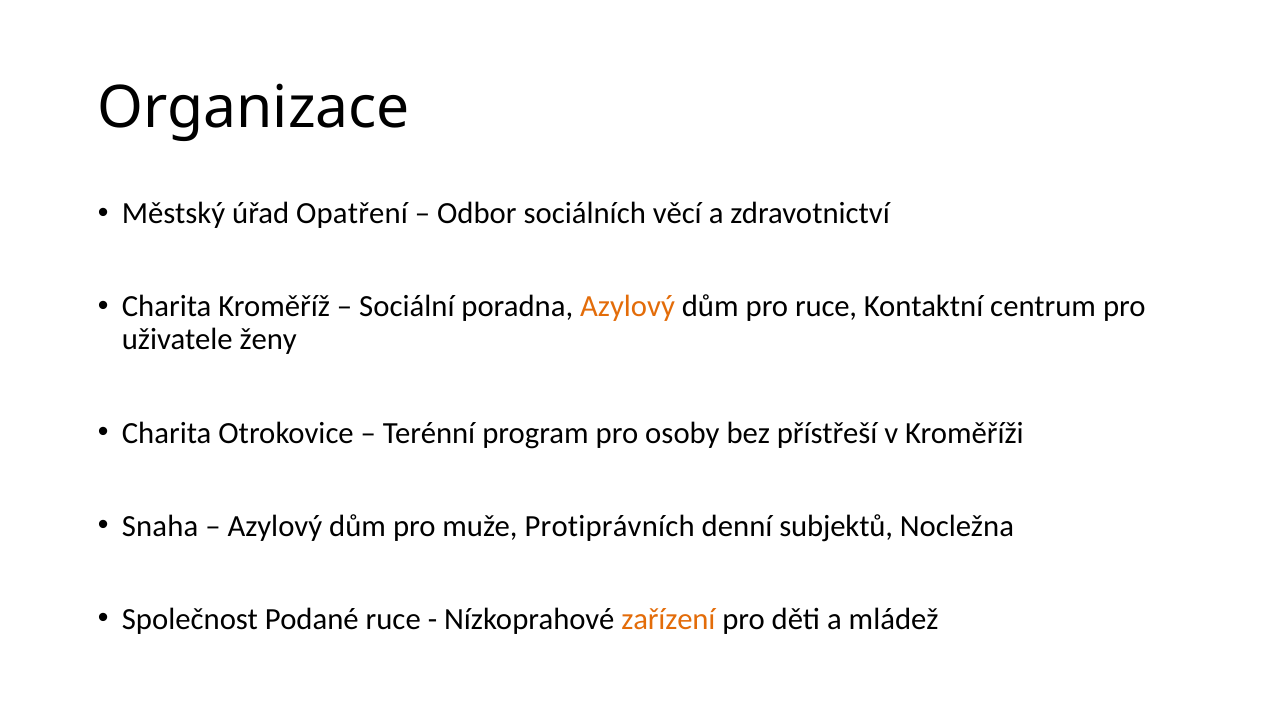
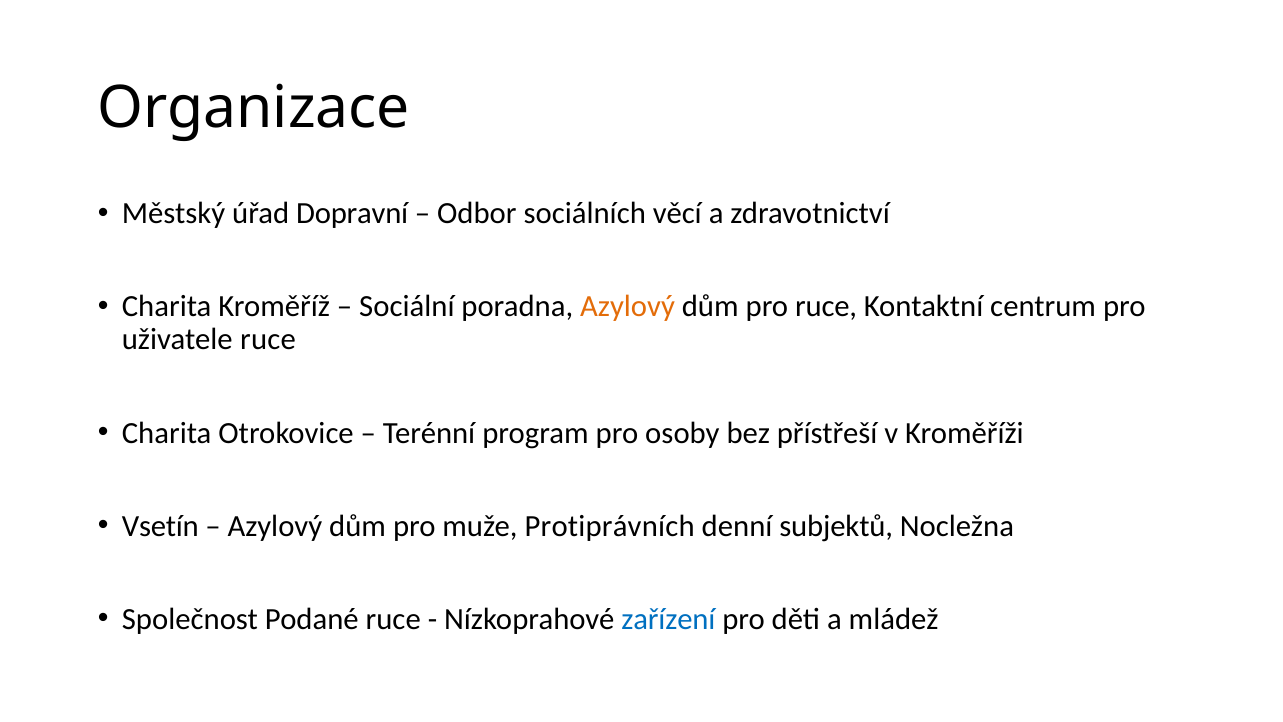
Opatření: Opatření -> Dopravní
uživatele ženy: ženy -> ruce
Snaha: Snaha -> Vsetín
zařízení colour: orange -> blue
